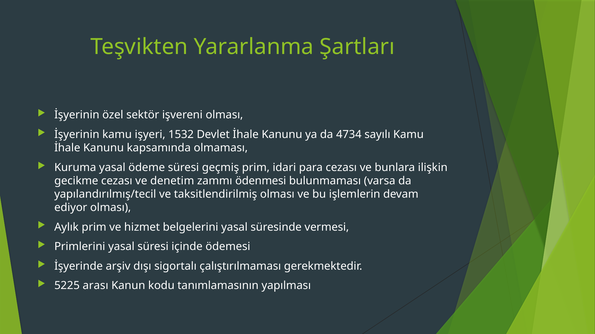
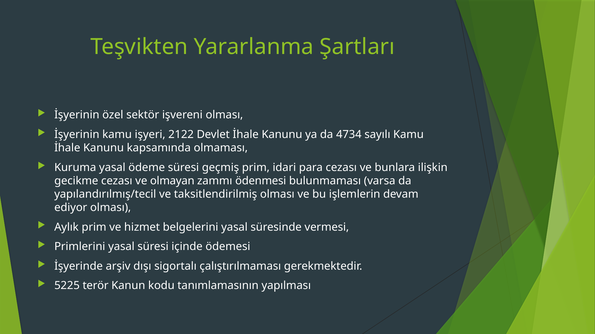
1532: 1532 -> 2122
denetim: denetim -> olmayan
arası: arası -> terör
